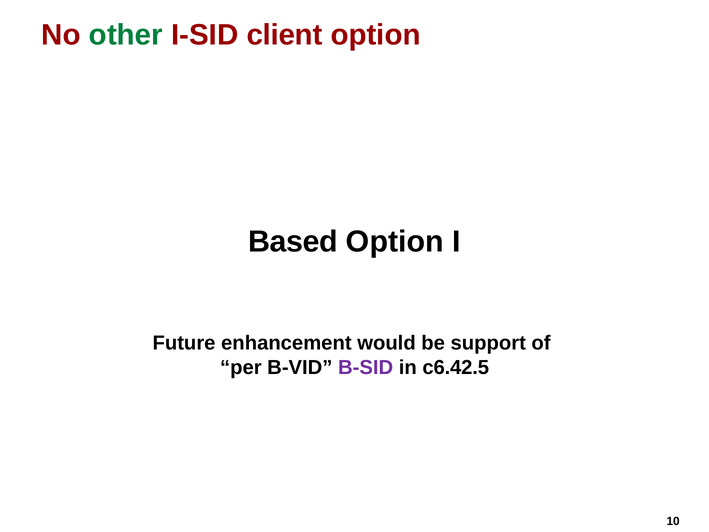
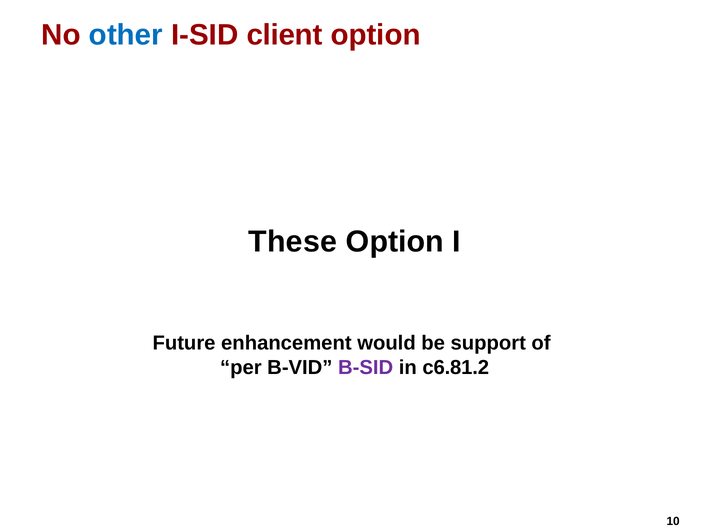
other colour: green -> blue
Based: Based -> These
c6.42.5: c6.42.5 -> c6.81.2
